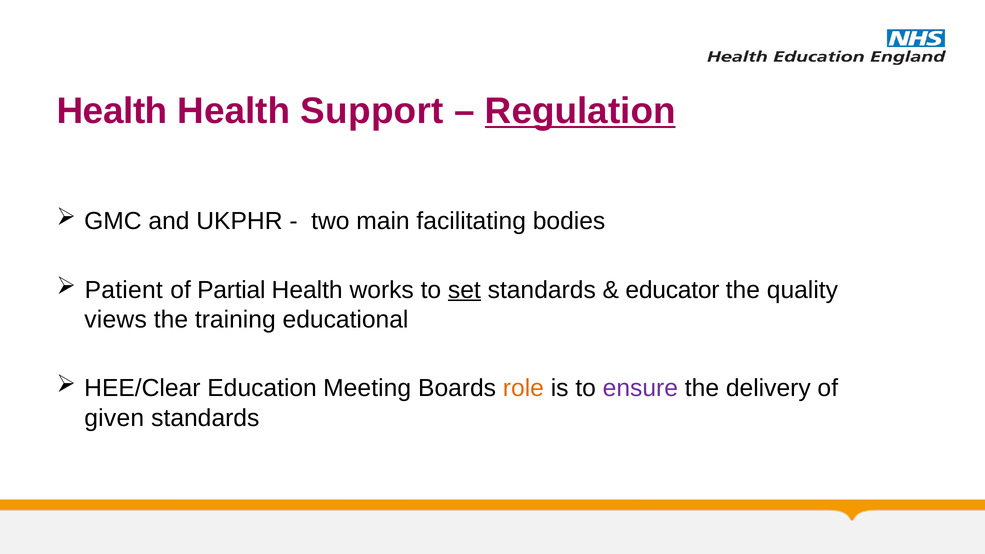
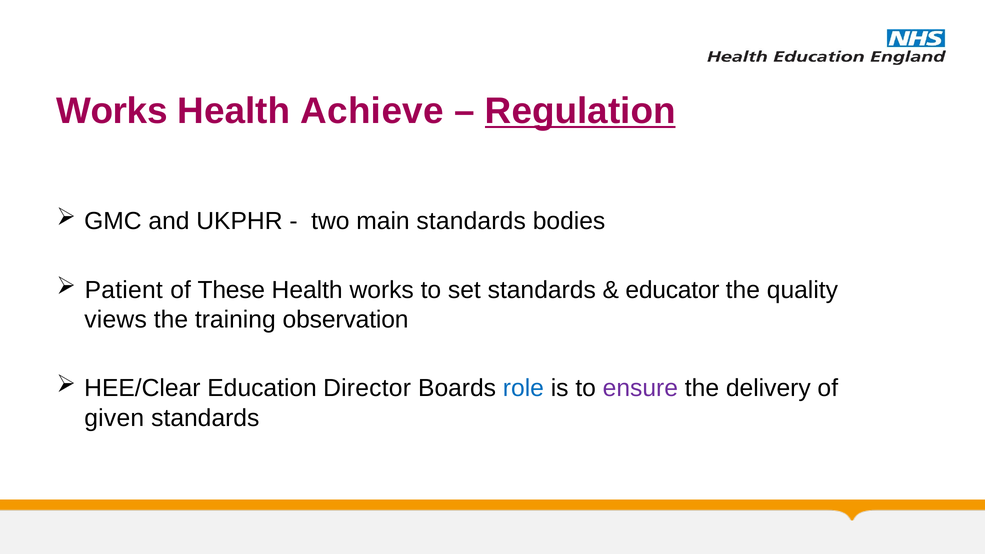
Health at (112, 111): Health -> Works
Support: Support -> Achieve
main facilitating: facilitating -> standards
Partial: Partial -> These
set underline: present -> none
educational: educational -> observation
Meeting: Meeting -> Director
role colour: orange -> blue
